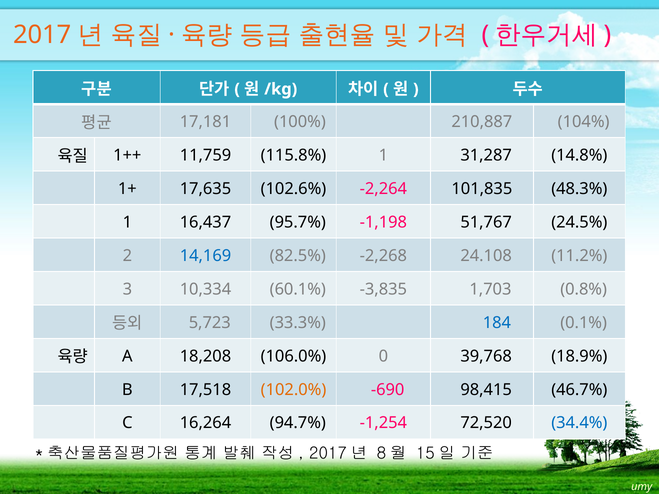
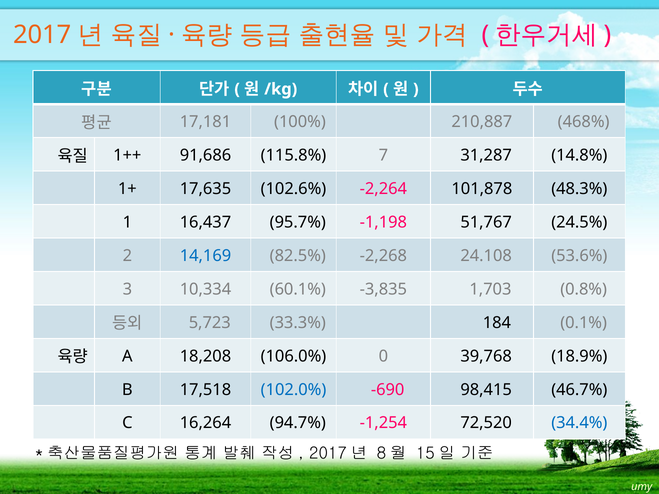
104%: 104% -> 468%
11,759: 11,759 -> 91,686
115.8% 1: 1 -> 7
101,835: 101,835 -> 101,878
11.2%: 11.2% -> 53.6%
184 colour: blue -> black
102.0% colour: orange -> blue
